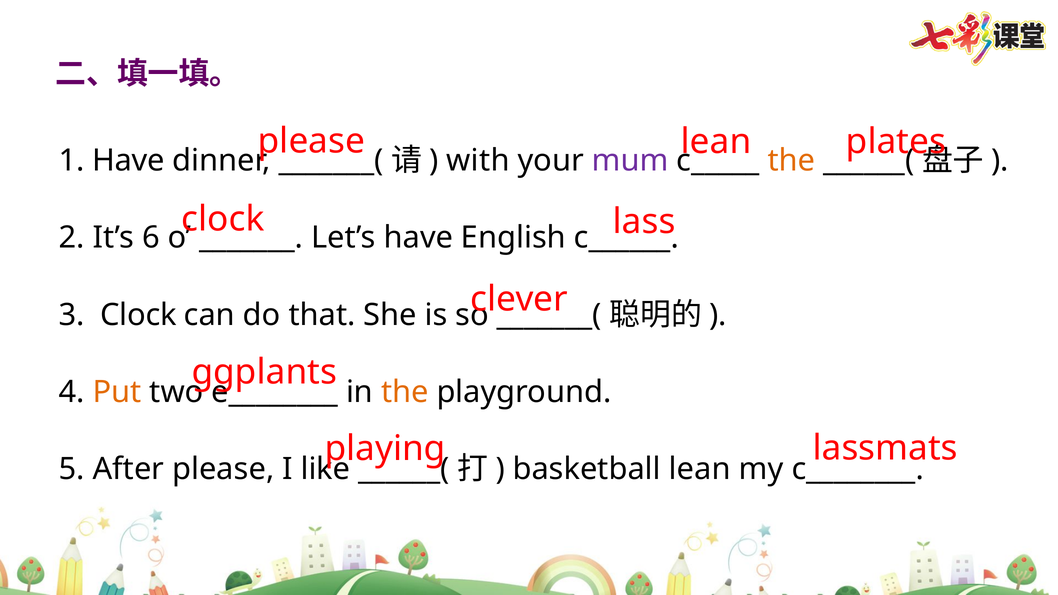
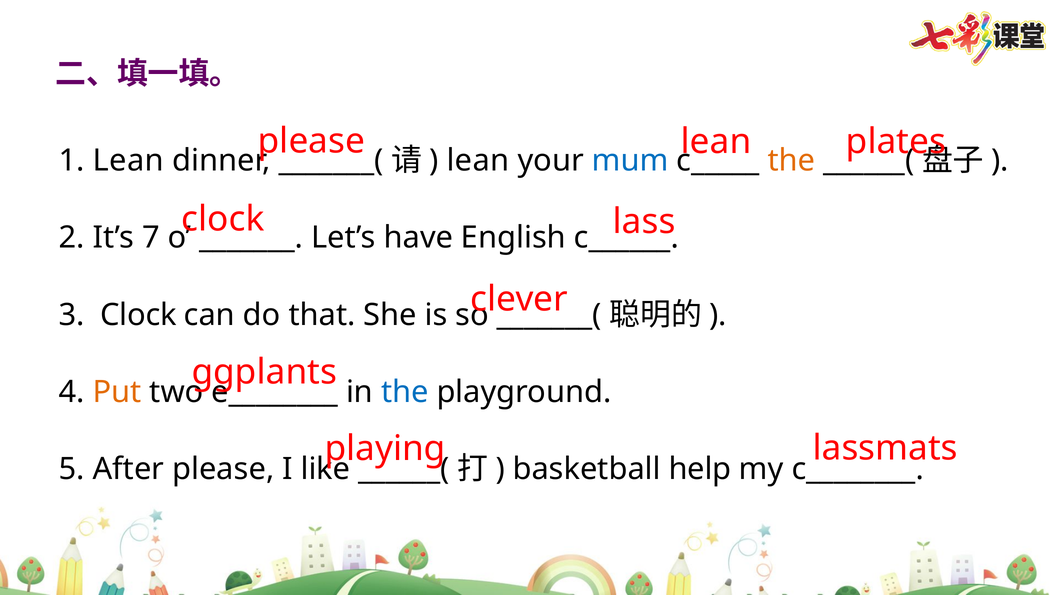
1 Have: Have -> Lean
with at (478, 161): with -> lean
mum colour: purple -> blue
6: 6 -> 7
the at (405, 392) colour: orange -> blue
basketball lean: lean -> help
